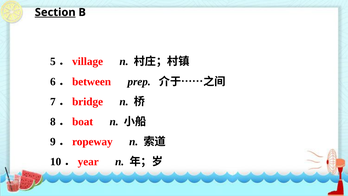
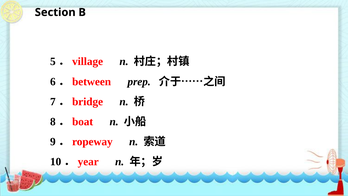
Section underline: present -> none
